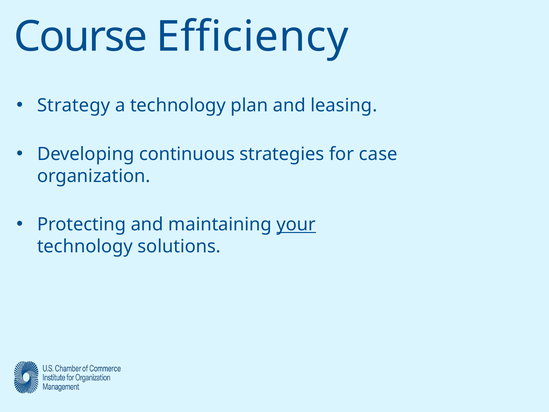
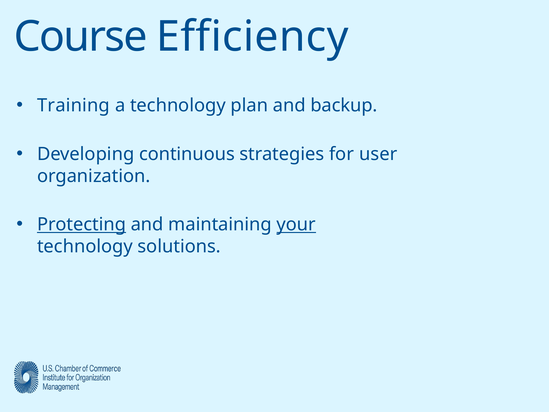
Strategy: Strategy -> Training
leasing: leasing -> backup
case: case -> user
Protecting underline: none -> present
